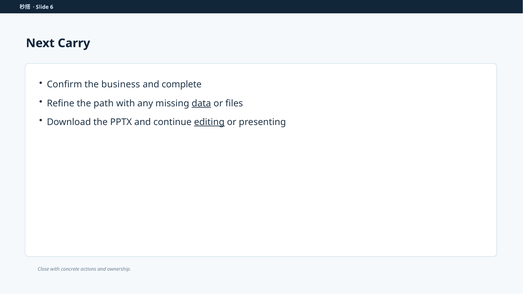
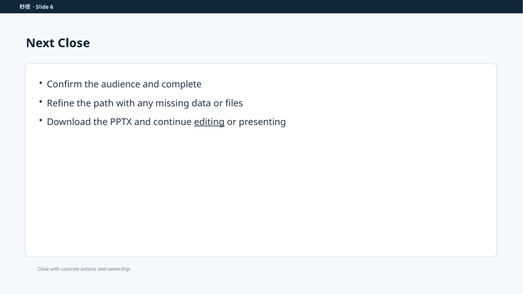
Next Carry: Carry -> Close
business: business -> audience
data underline: present -> none
